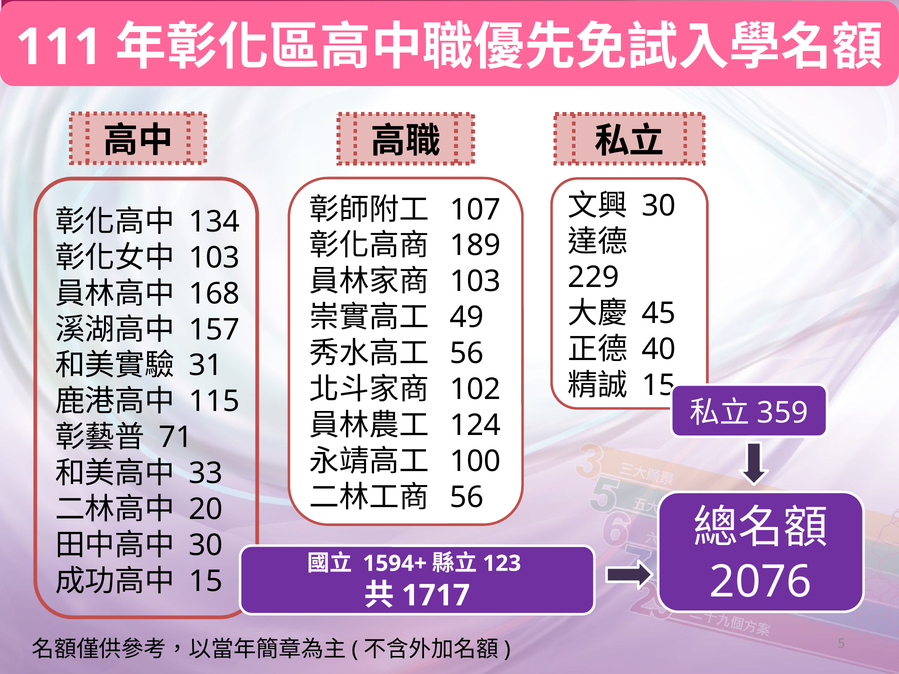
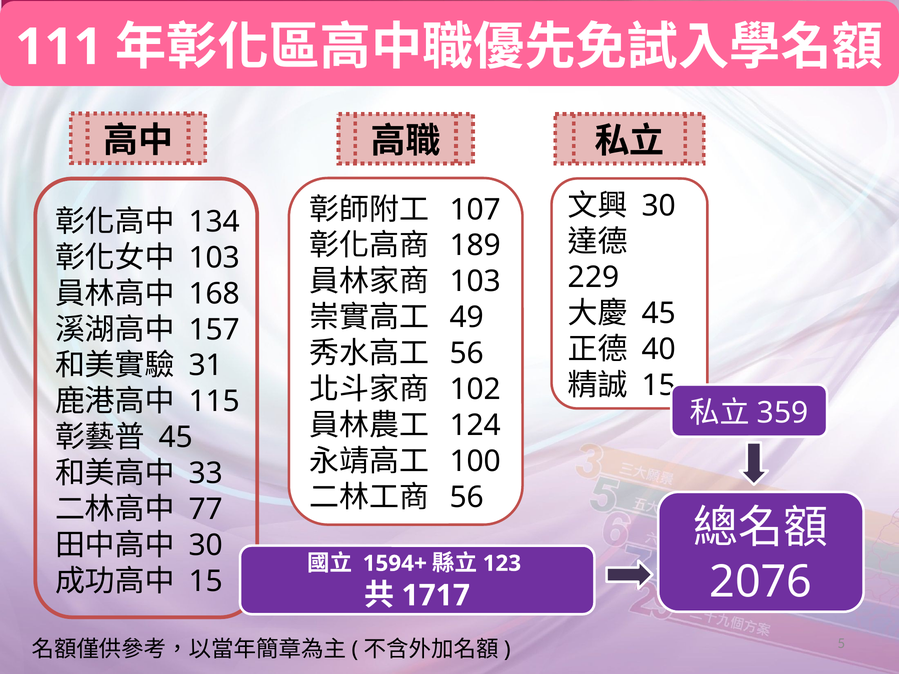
71 at (176, 438): 71 -> 45
20: 20 -> 77
